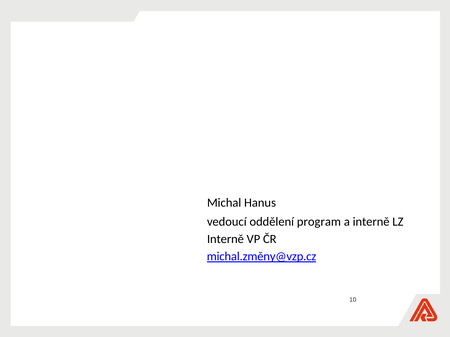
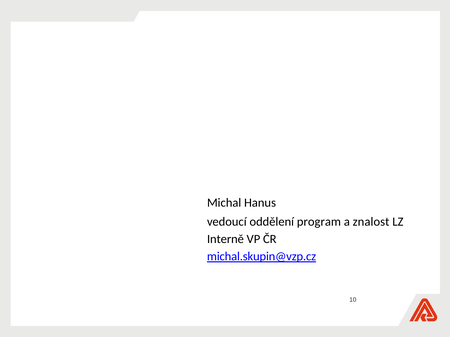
a interně: interně -> znalost
michal.změny@vzp.cz: michal.změny@vzp.cz -> michal.skupin@vzp.cz
